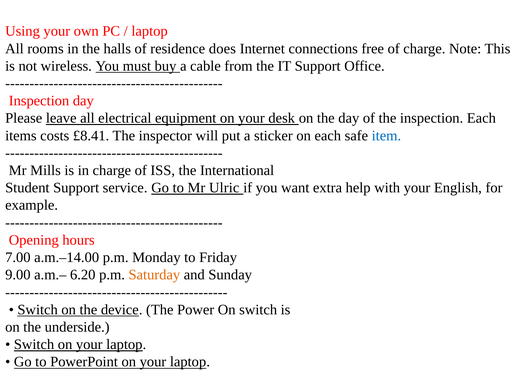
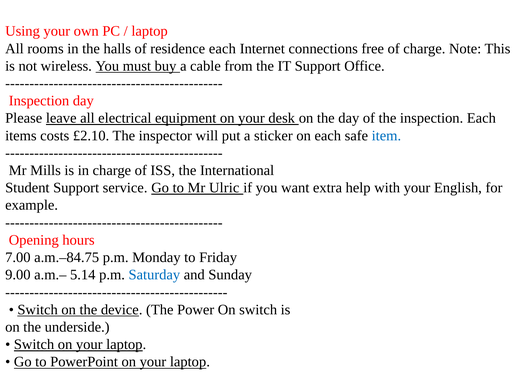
residence does: does -> each
£8.41: £8.41 -> £2.10
a.m.–14.00: a.m.–14.00 -> a.m.–84.75
6.20: 6.20 -> 5.14
Saturday colour: orange -> blue
